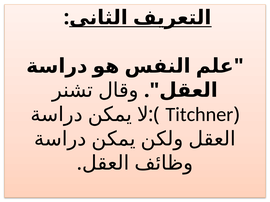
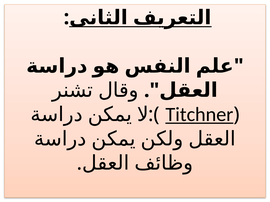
Titchner underline: none -> present
